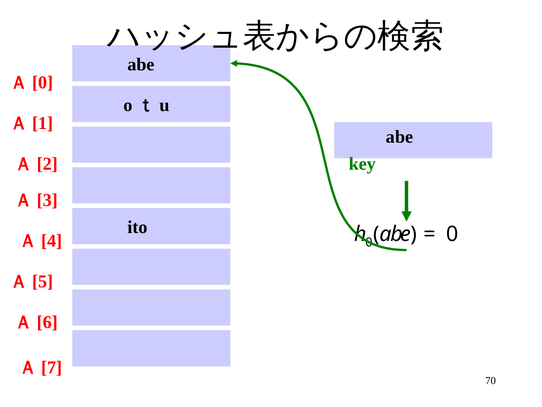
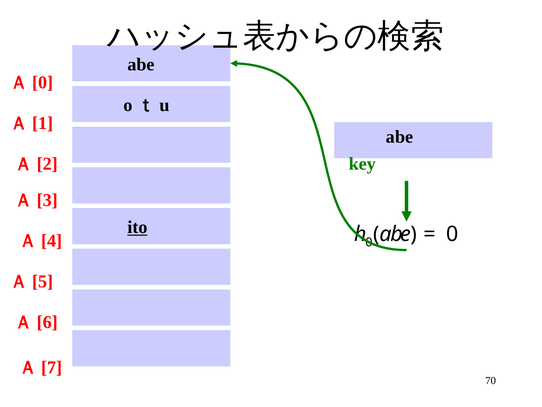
ito underline: none -> present
